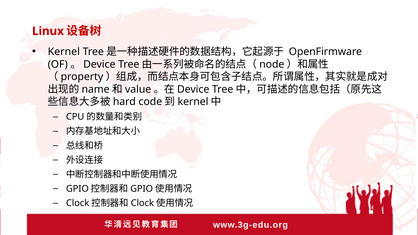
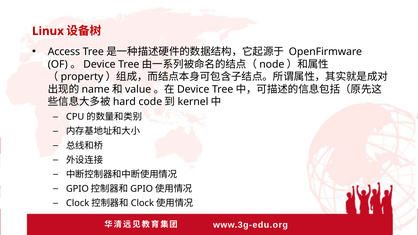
Kernel: Kernel -> Access
